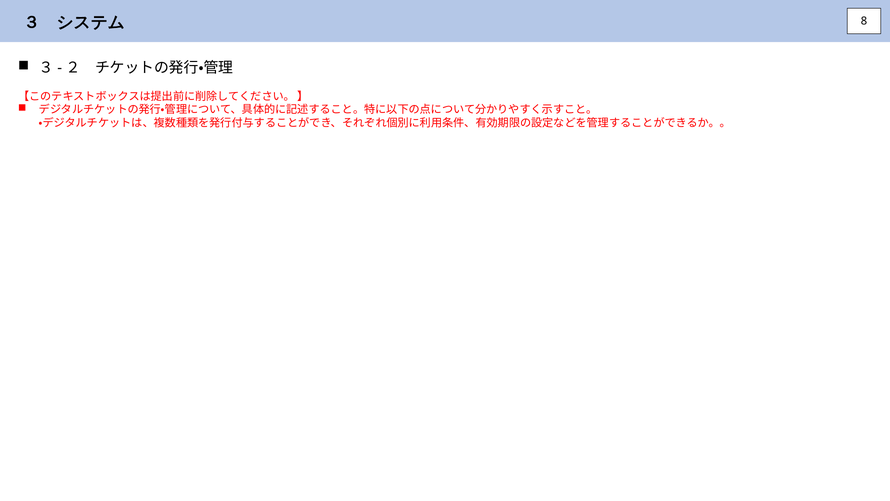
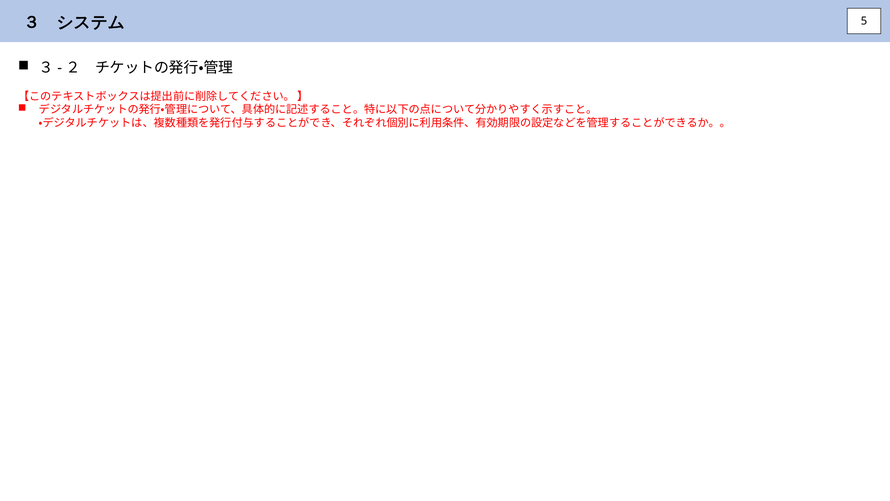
8: 8 -> 5
